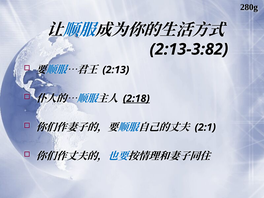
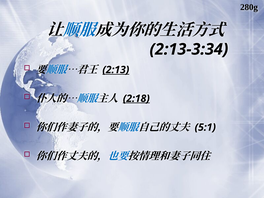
2:13-3:82: 2:13-3:82 -> 2:13-3:34
2:13 underline: none -> present
2:1: 2:1 -> 5:1
